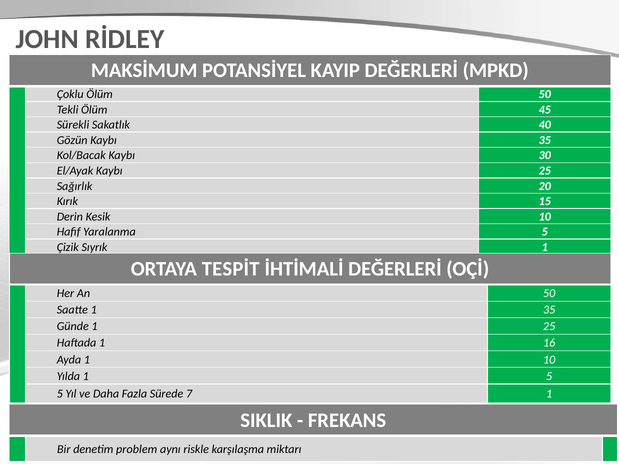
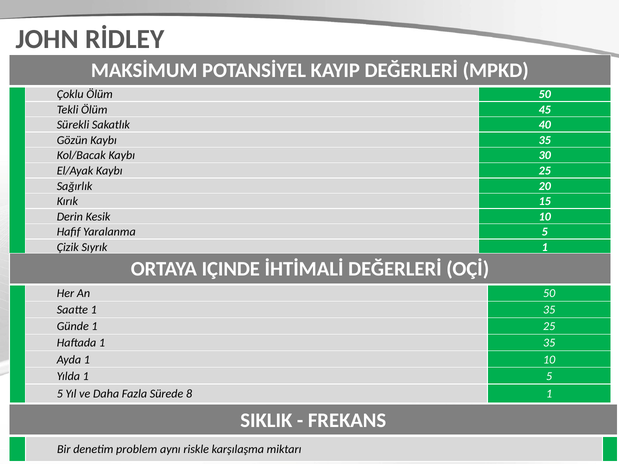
TESPİT: TESPİT -> IÇINDE
Haftada 1 16: 16 -> 35
7: 7 -> 8
